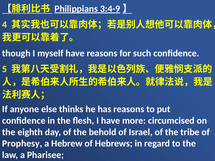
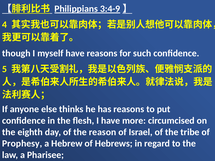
behold: behold -> reason
